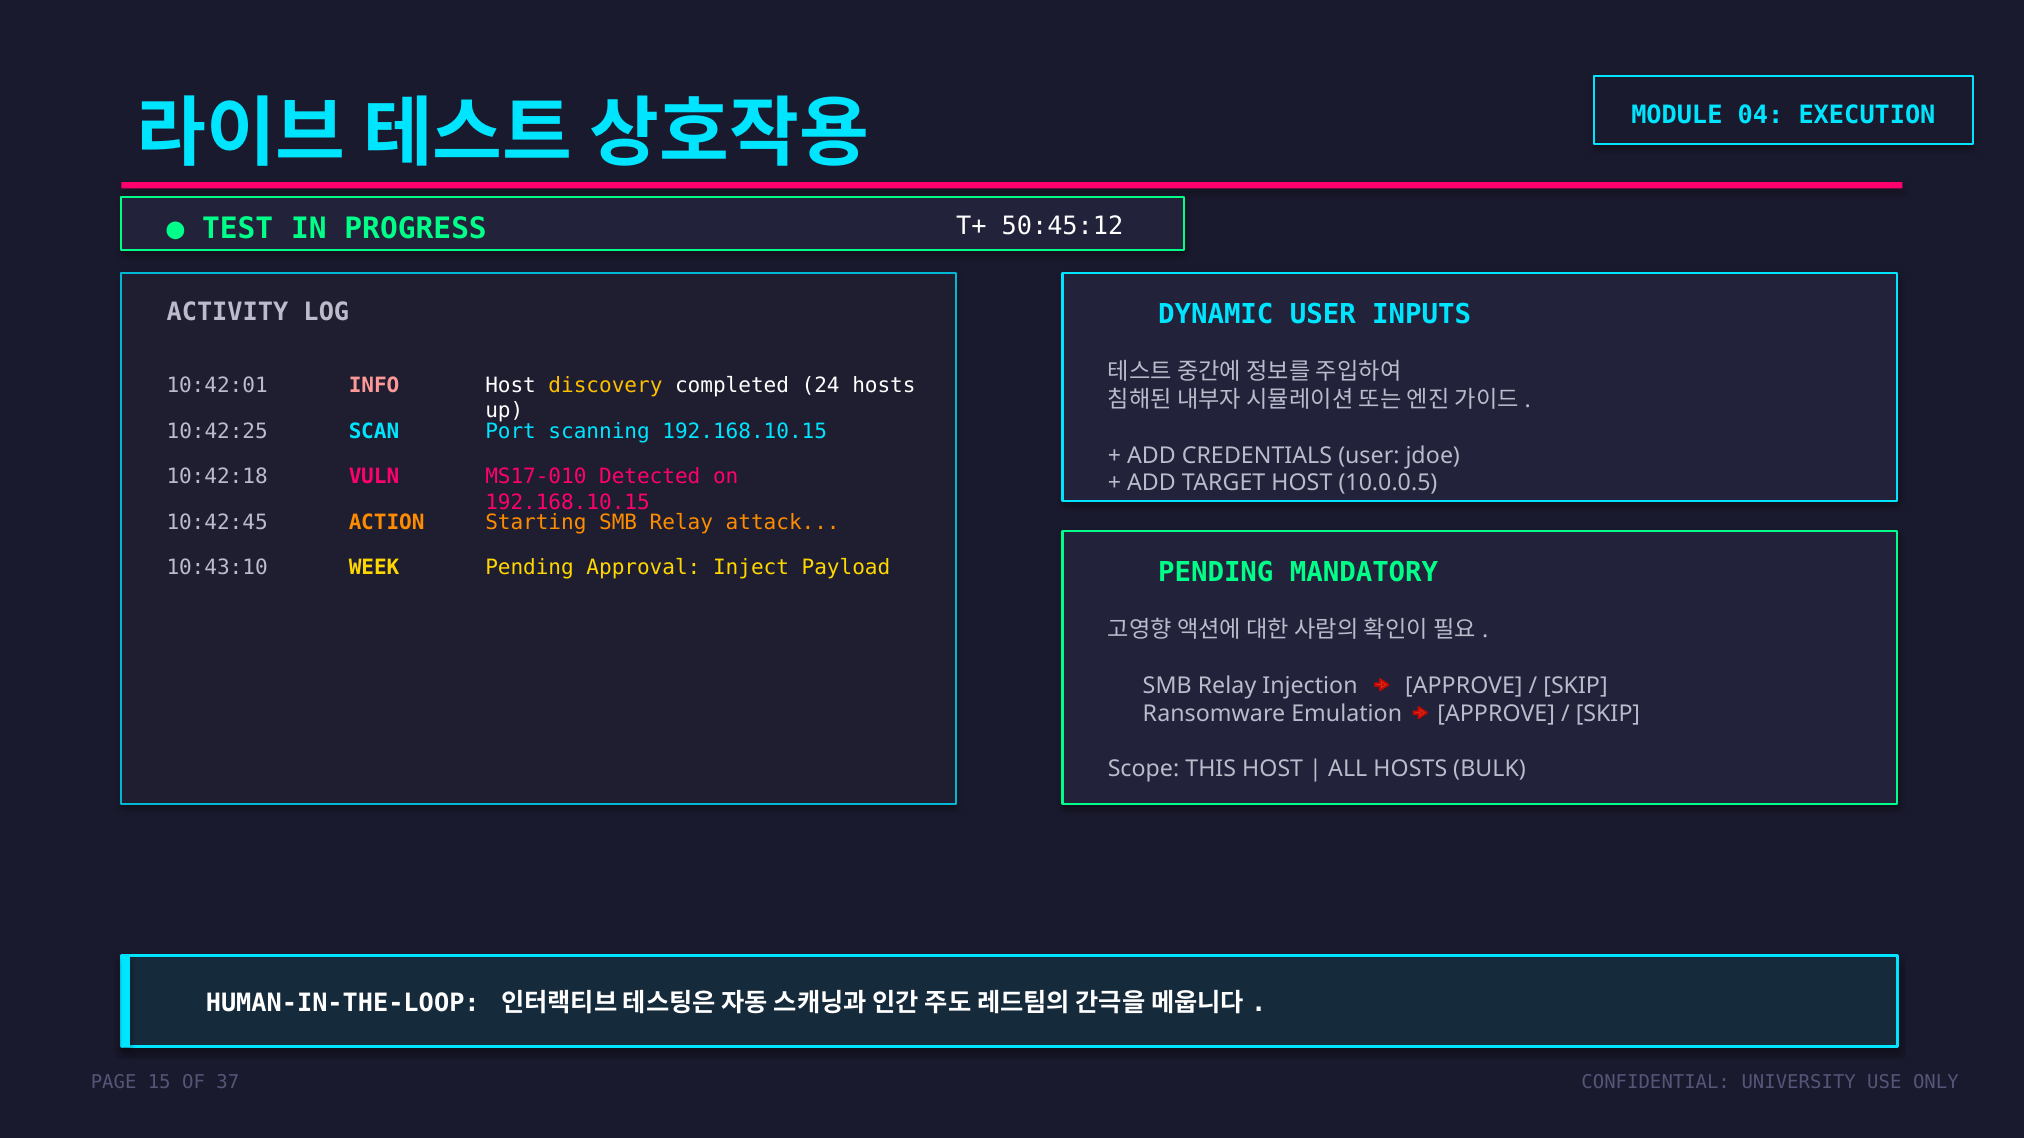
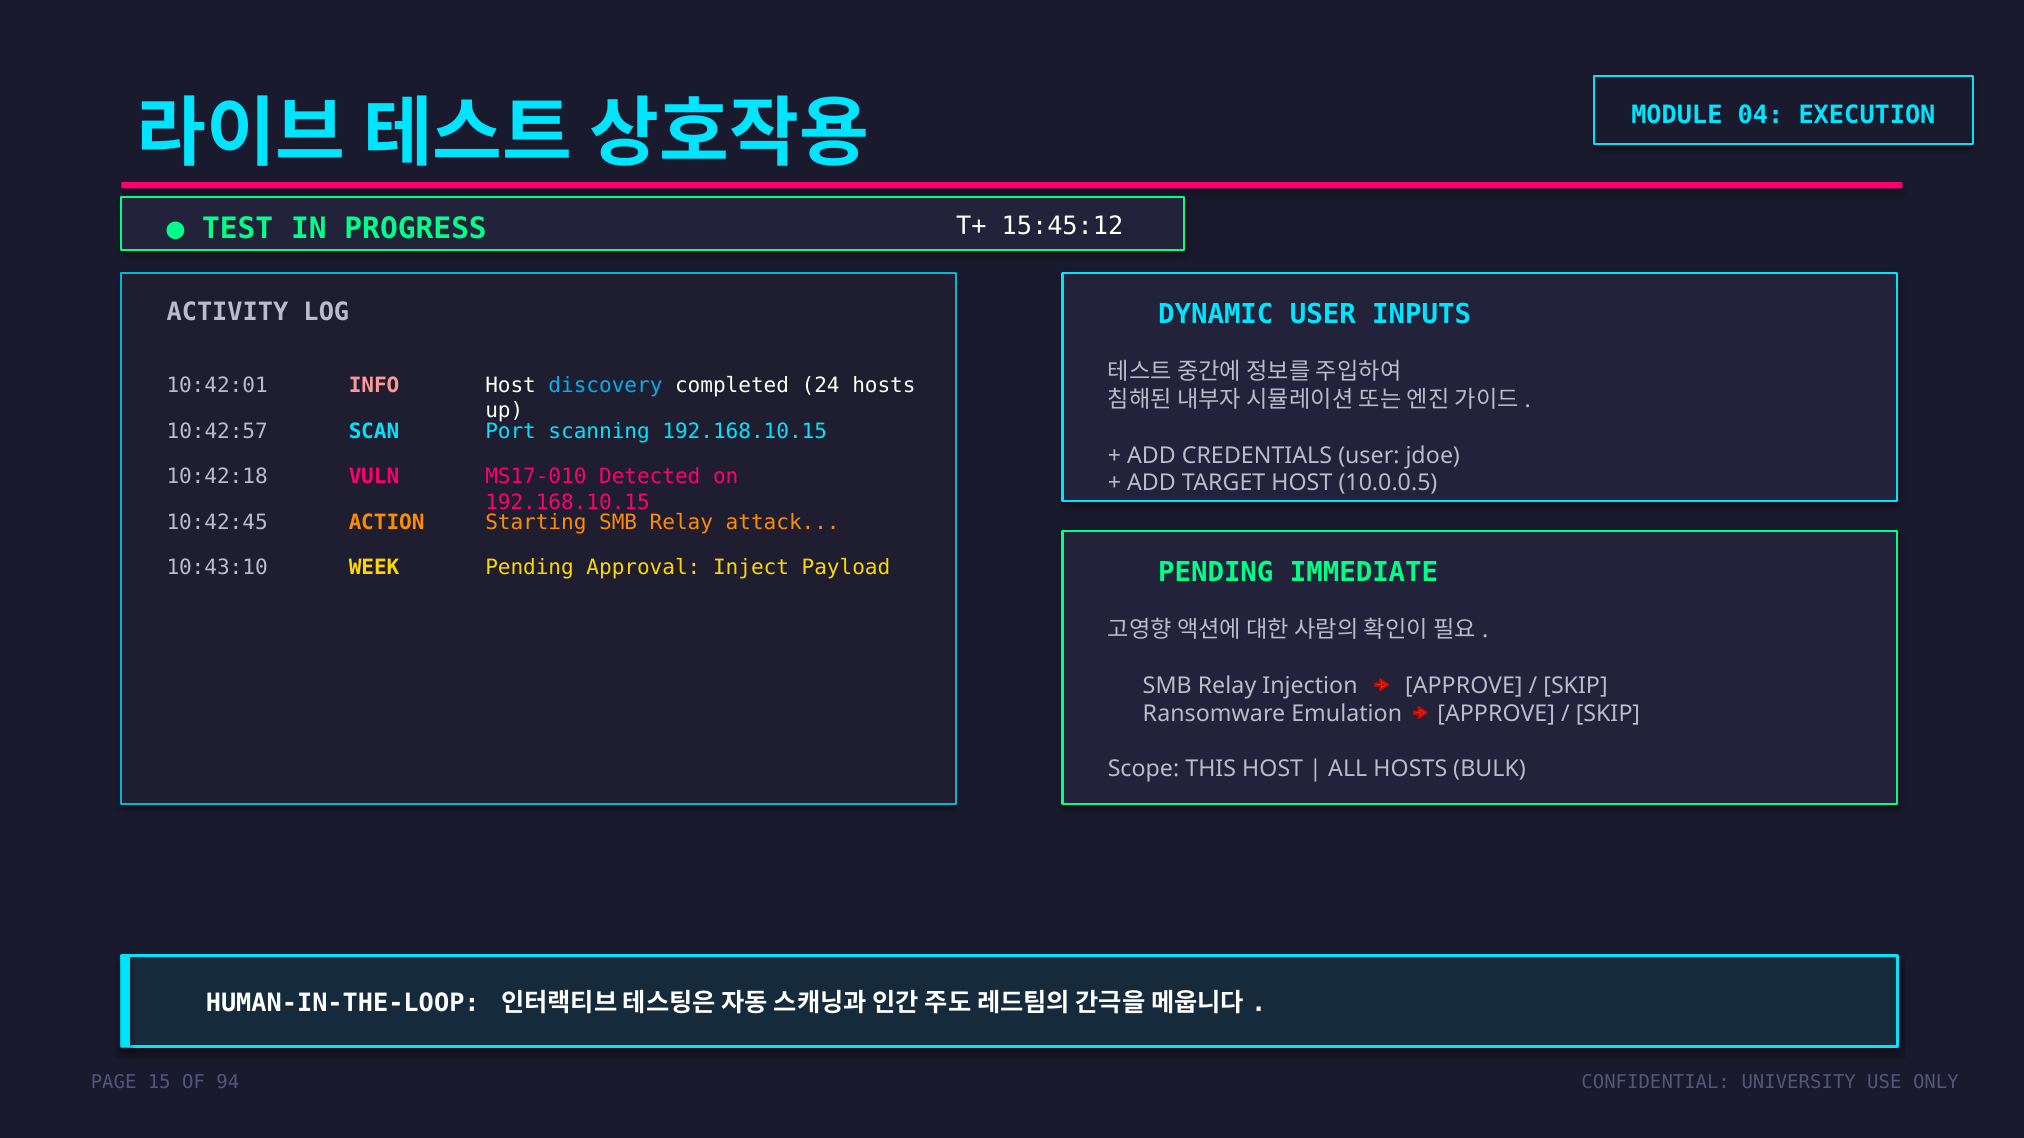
50:45:12: 50:45:12 -> 15:45:12
discovery colour: yellow -> light blue
10:42:25: 10:42:25 -> 10:42:57
MANDATORY: MANDATORY -> IMMEDIATE
37: 37 -> 94
